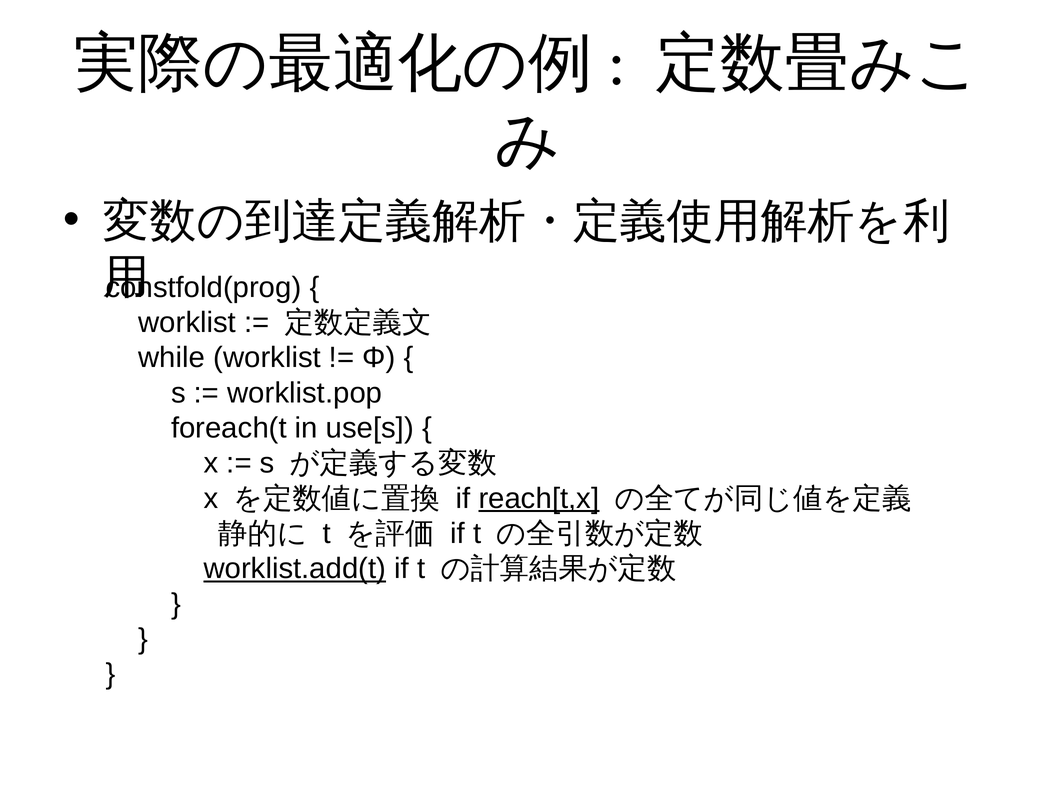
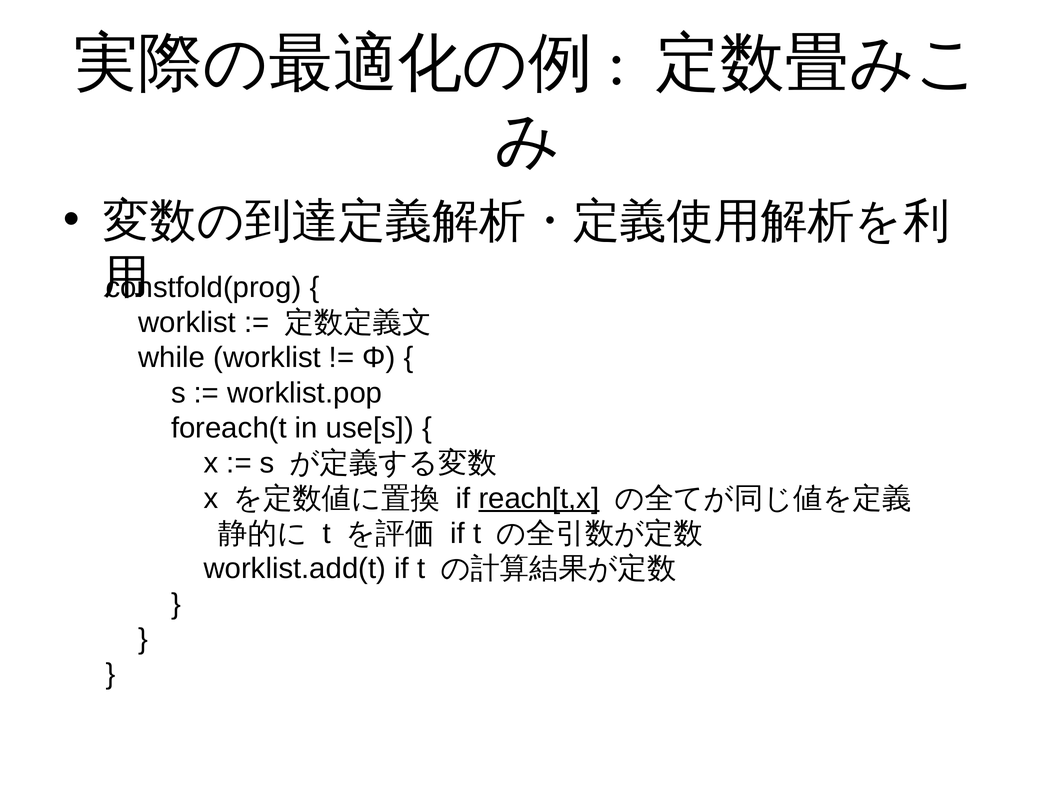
worklist.add(t underline: present -> none
